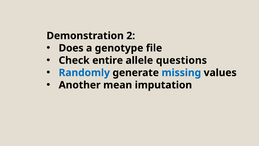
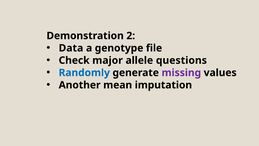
Does: Does -> Data
entire: entire -> major
missing colour: blue -> purple
